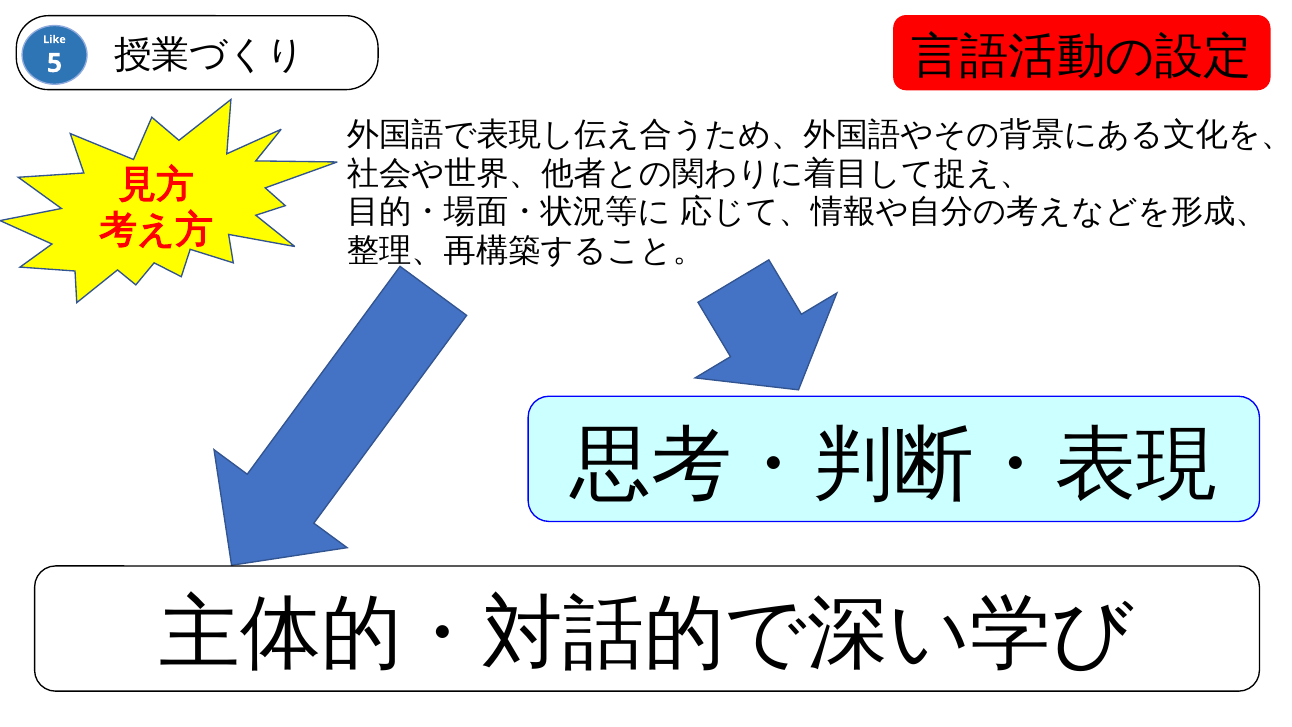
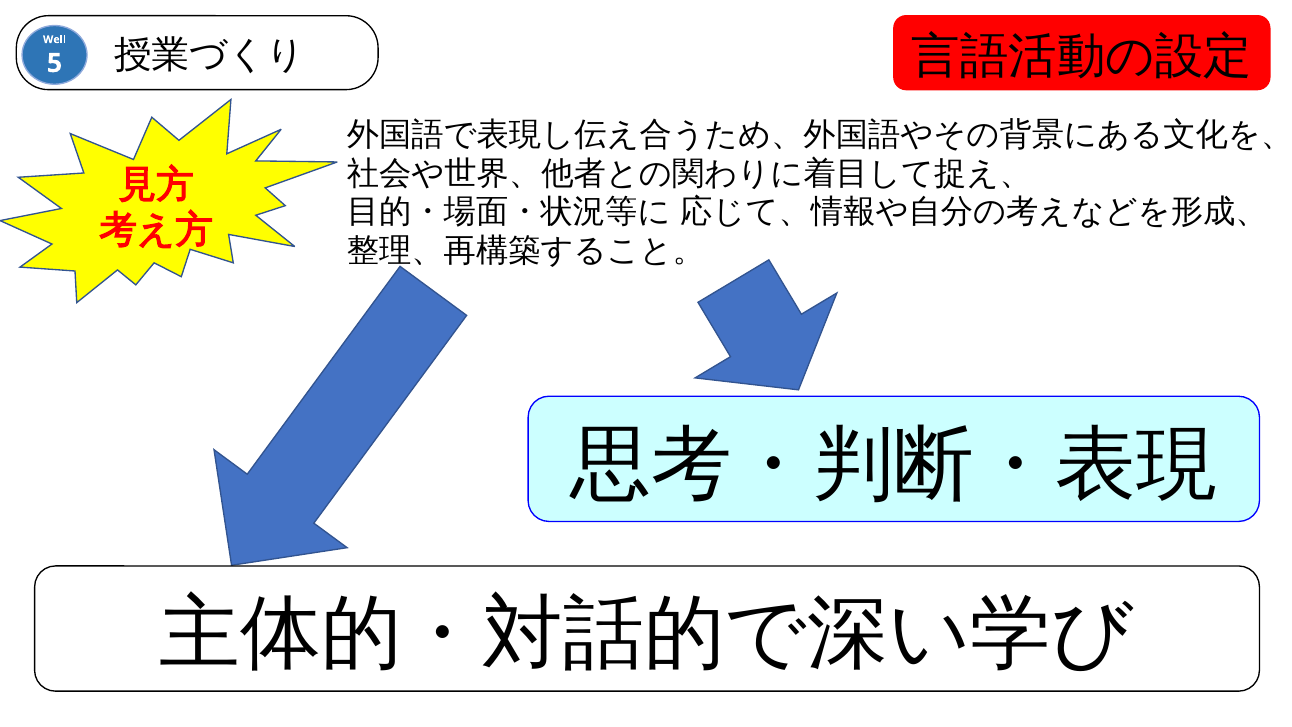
Like: Like -> Well
